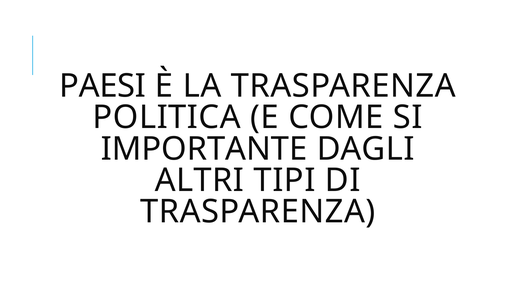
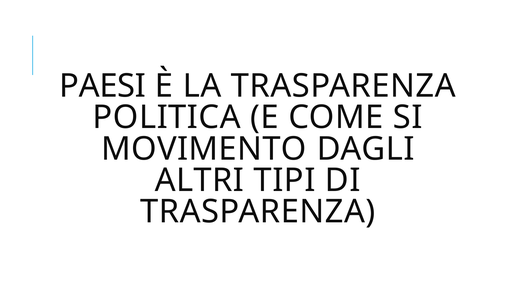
IMPORTANTE: IMPORTANTE -> MOVIMENTO
